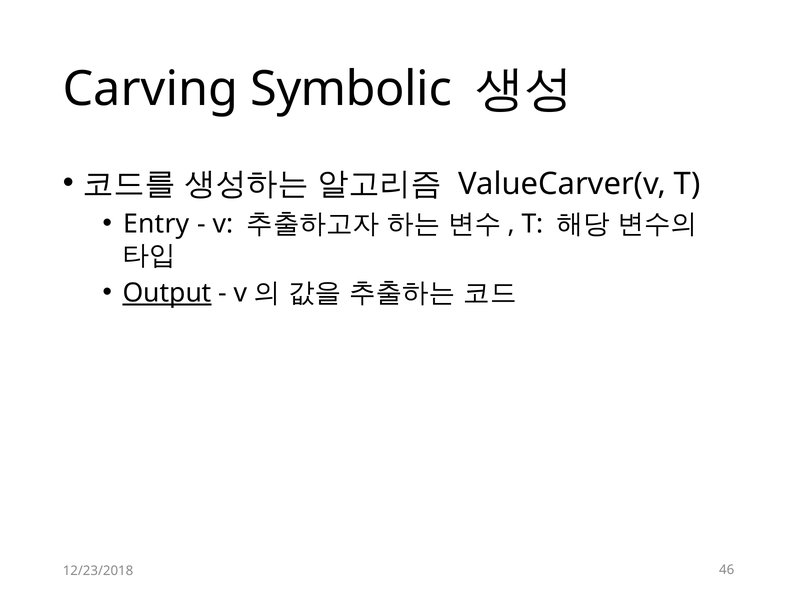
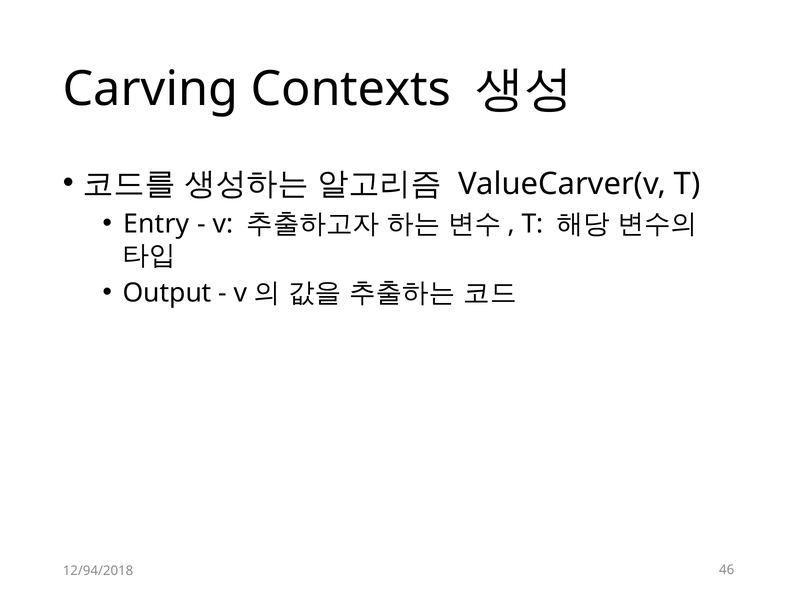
Symbolic: Symbolic -> Contexts
Output underline: present -> none
12/23/2018: 12/23/2018 -> 12/94/2018
